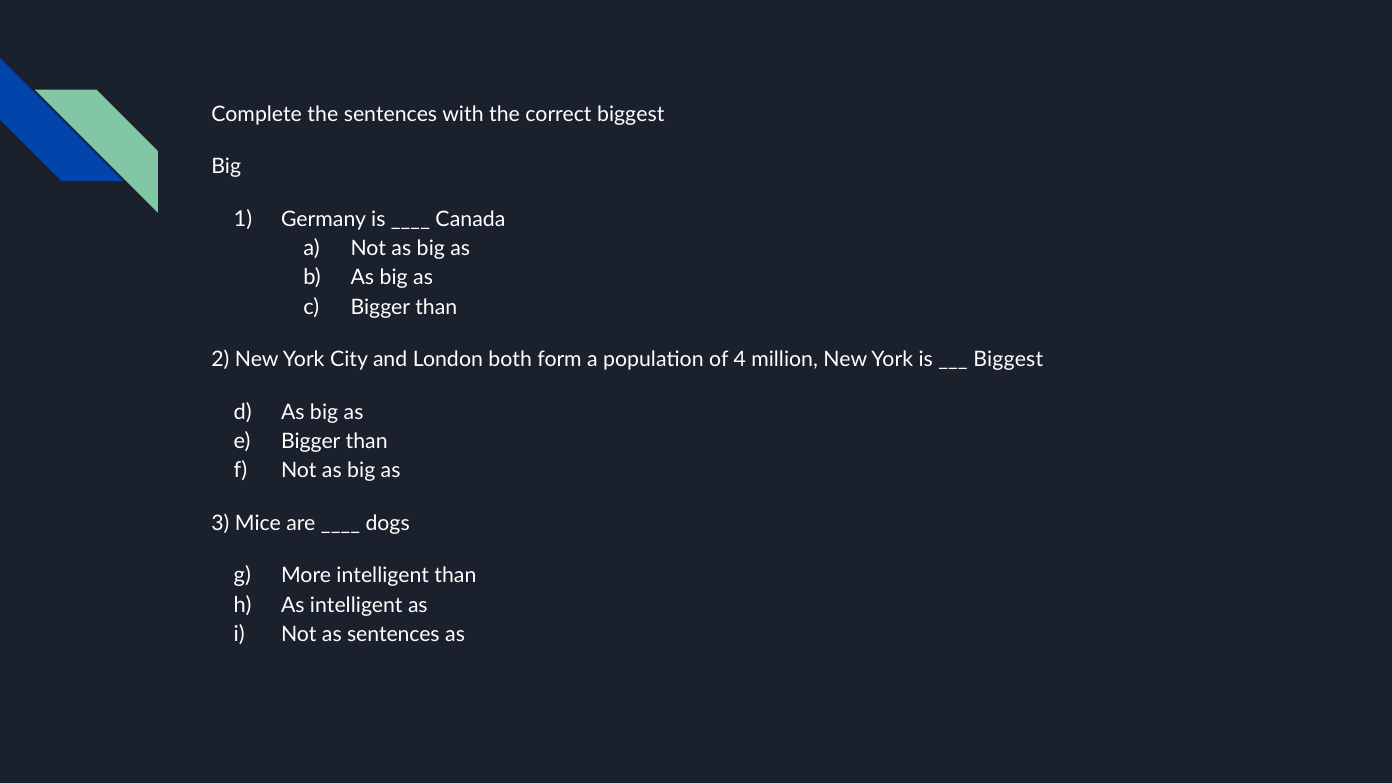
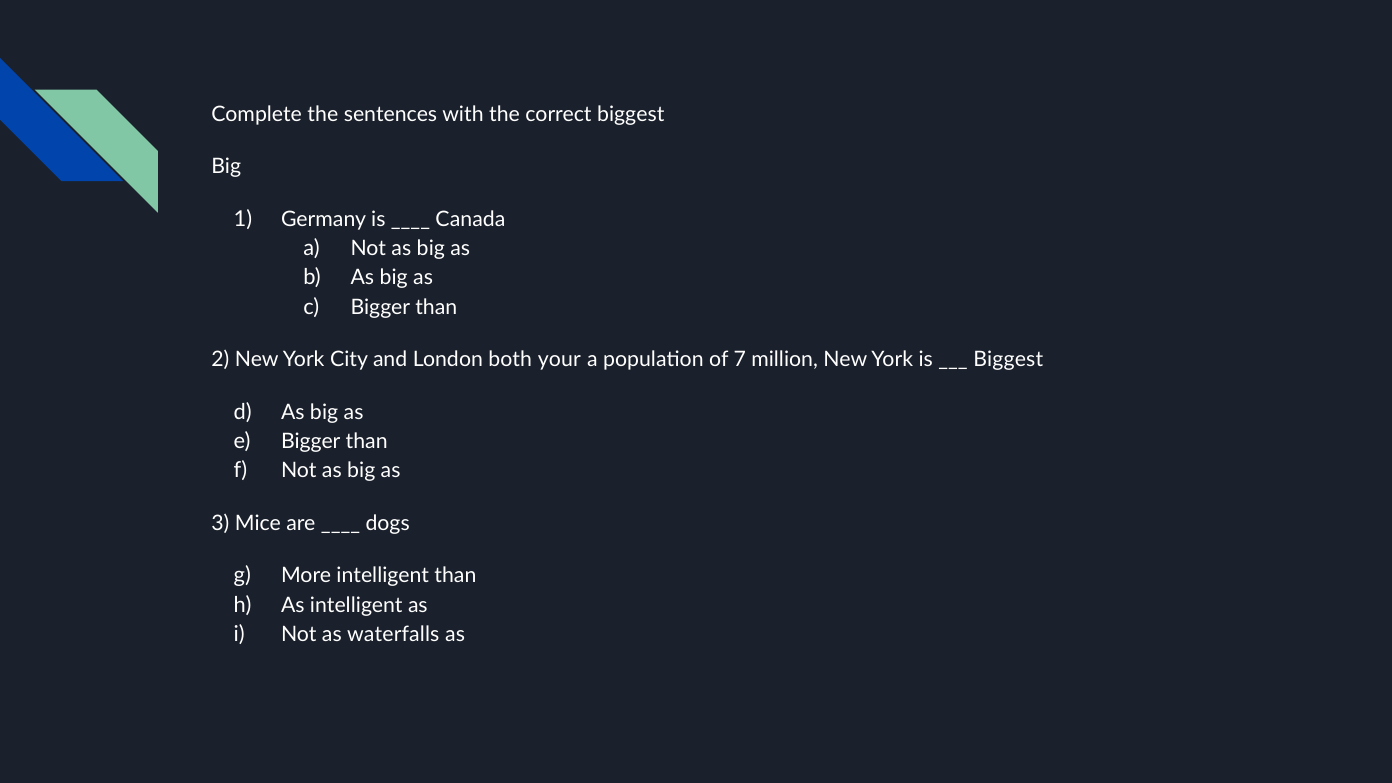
form: form -> your
4: 4 -> 7
as sentences: sentences -> waterfalls
